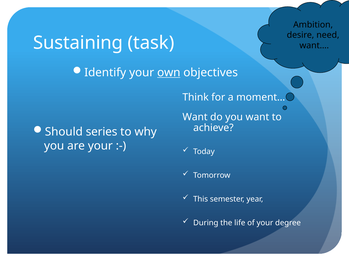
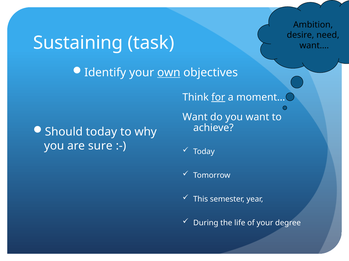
for underline: none -> present
Should series: series -> today
are your: your -> sure
